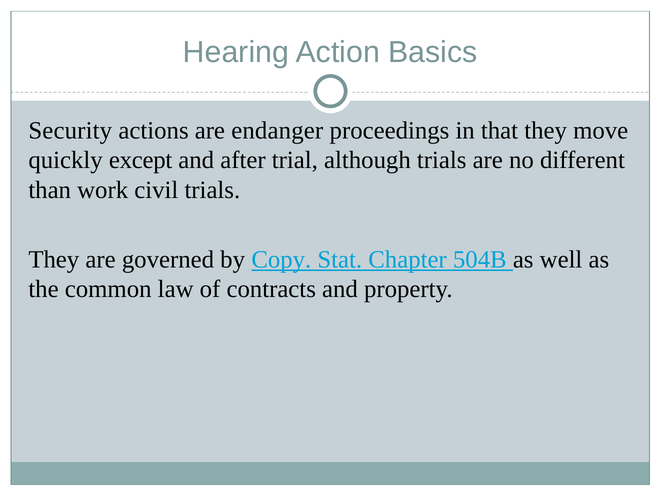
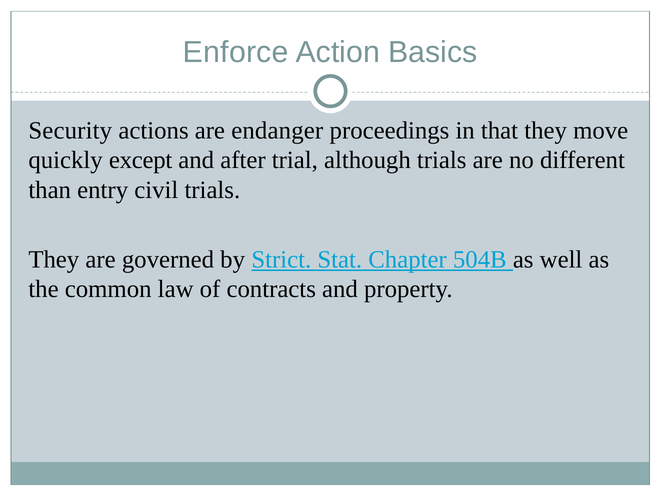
Hearing: Hearing -> Enforce
work: work -> entry
Copy: Copy -> Strict
